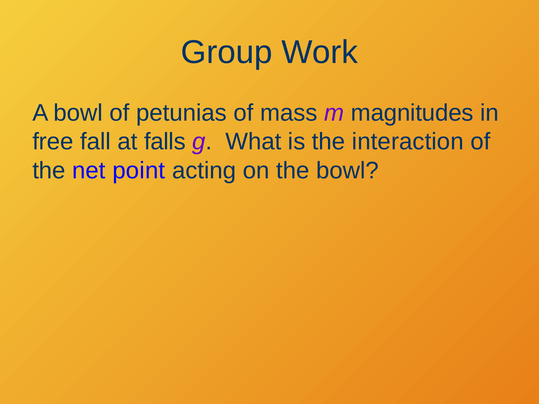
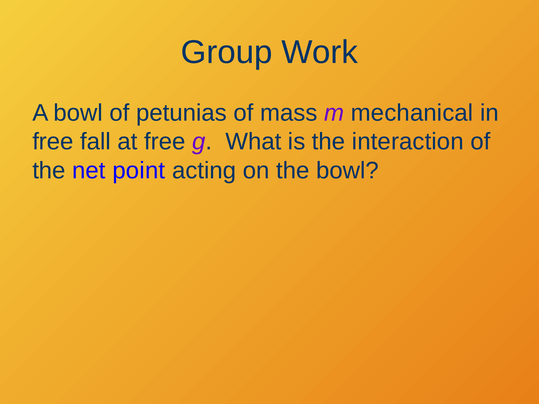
magnitudes: magnitudes -> mechanical
at falls: falls -> free
